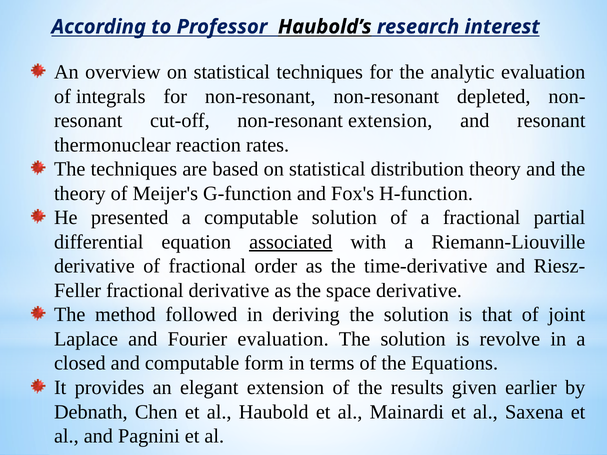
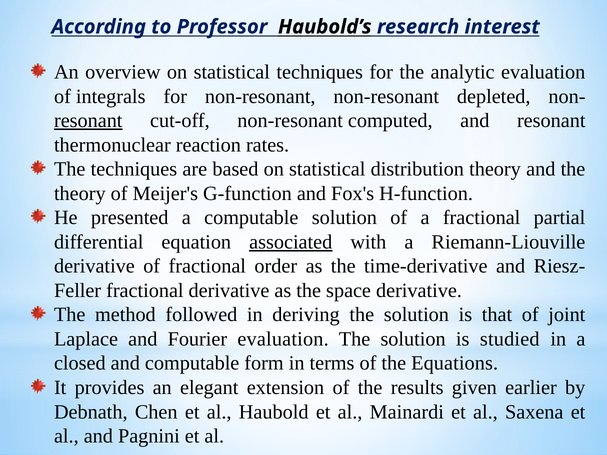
resonant at (88, 121) underline: none -> present
non-resonant extension: extension -> computed
revolve: revolve -> studied
